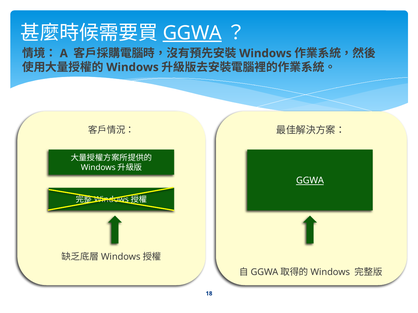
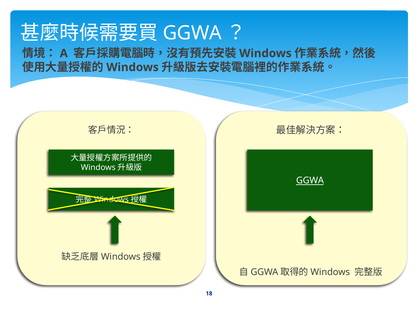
GGWA at (192, 33) underline: present -> none
